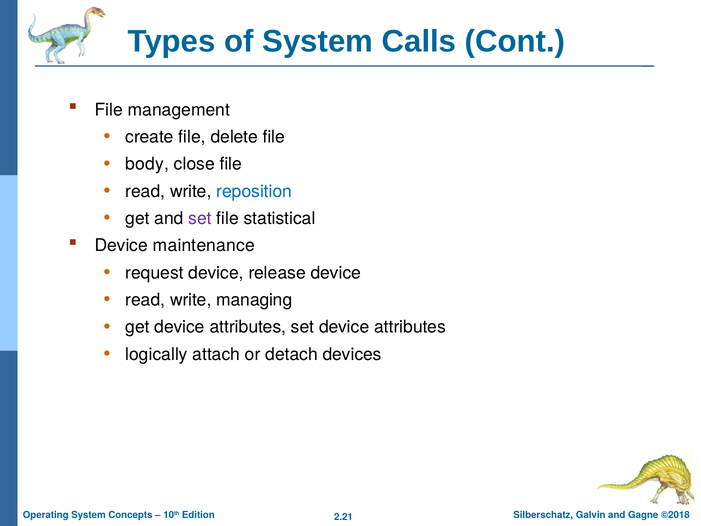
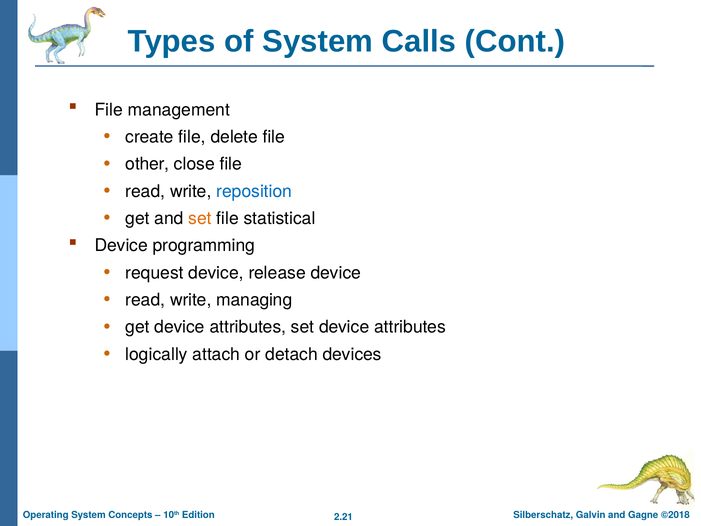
body: body -> other
set at (200, 218) colour: purple -> orange
maintenance: maintenance -> programming
